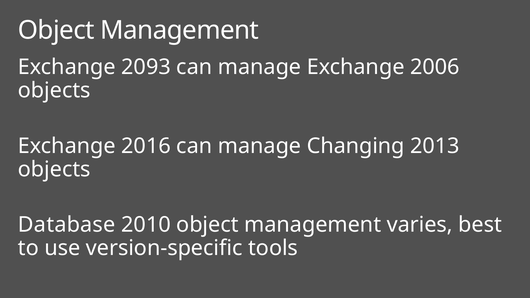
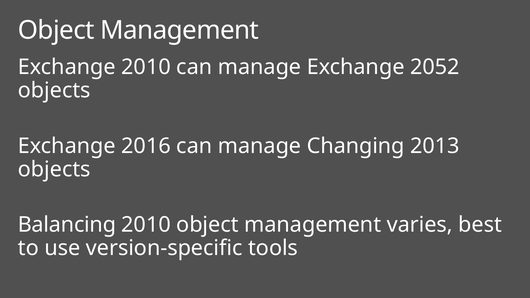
Exchange 2093: 2093 -> 2010
2006: 2006 -> 2052
Database: Database -> Balancing
